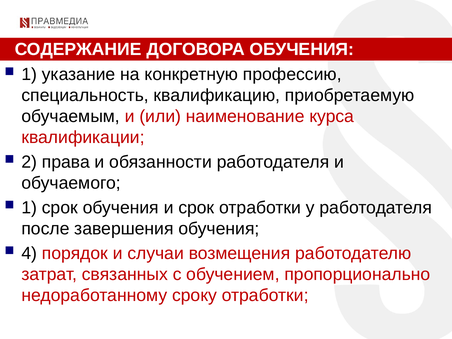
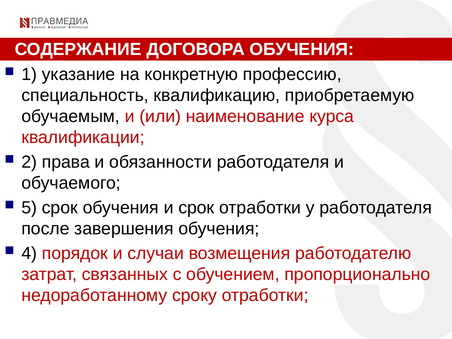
1 at (29, 208): 1 -> 5
